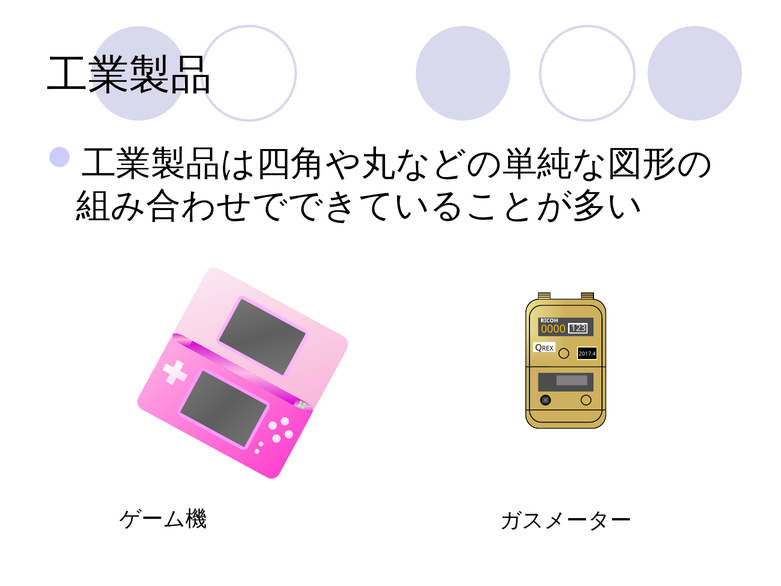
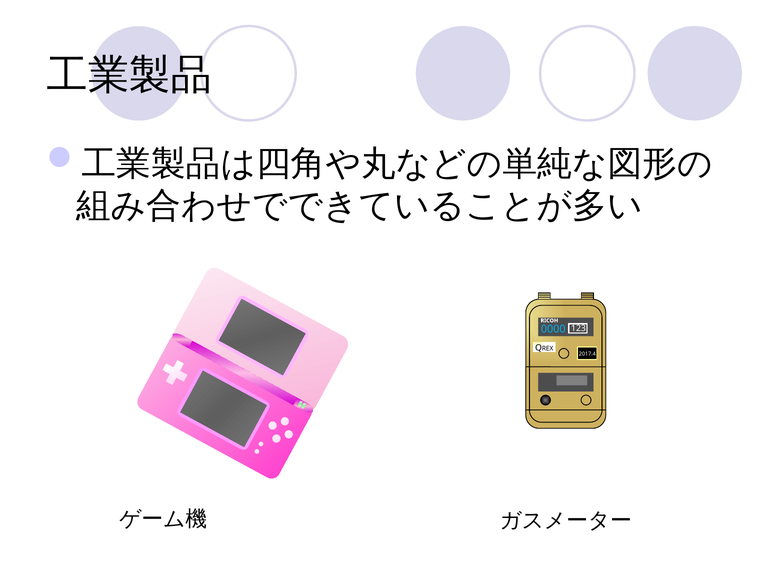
0000 colour: yellow -> light blue
